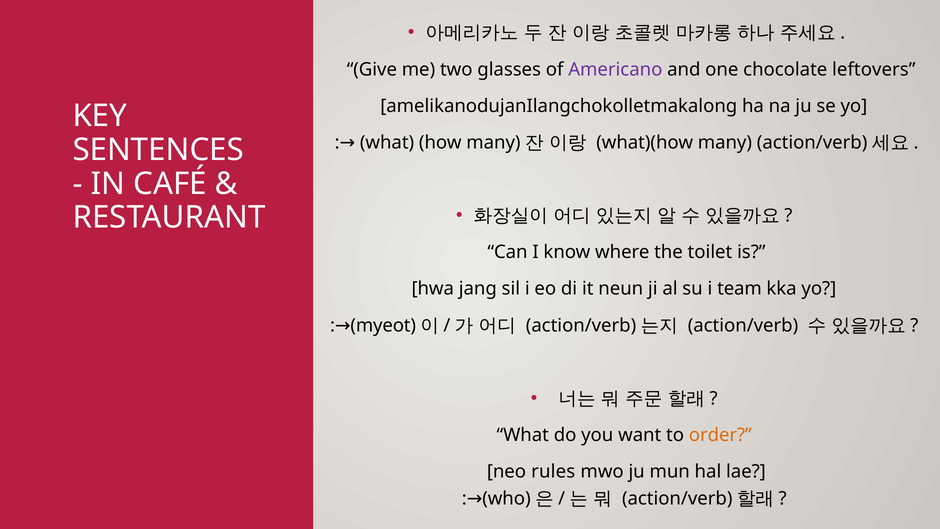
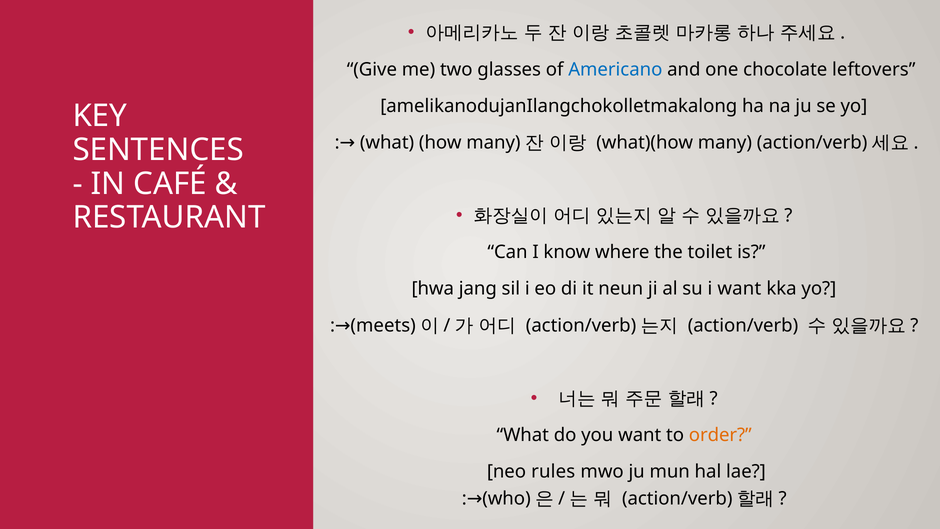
Americano colour: purple -> blue
i team: team -> want
myeot: myeot -> meets
